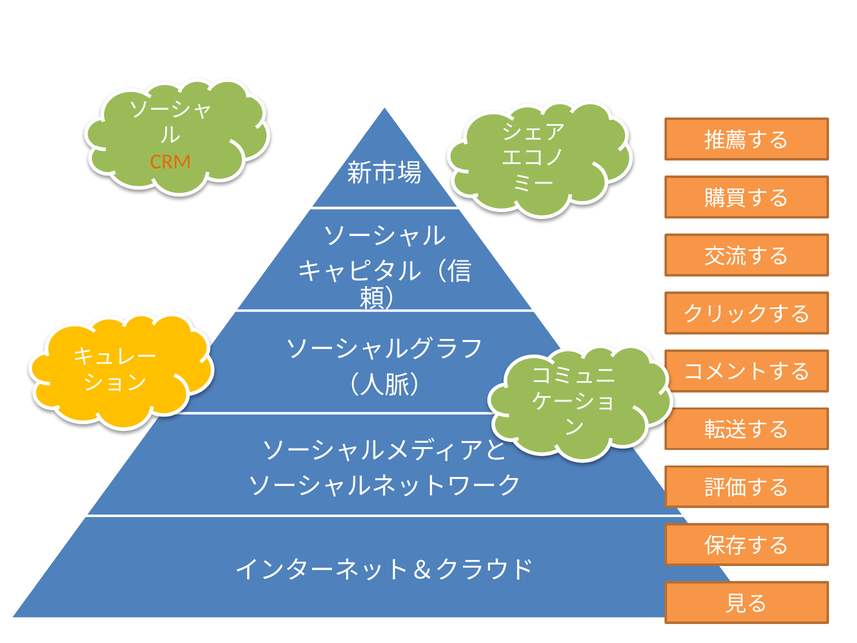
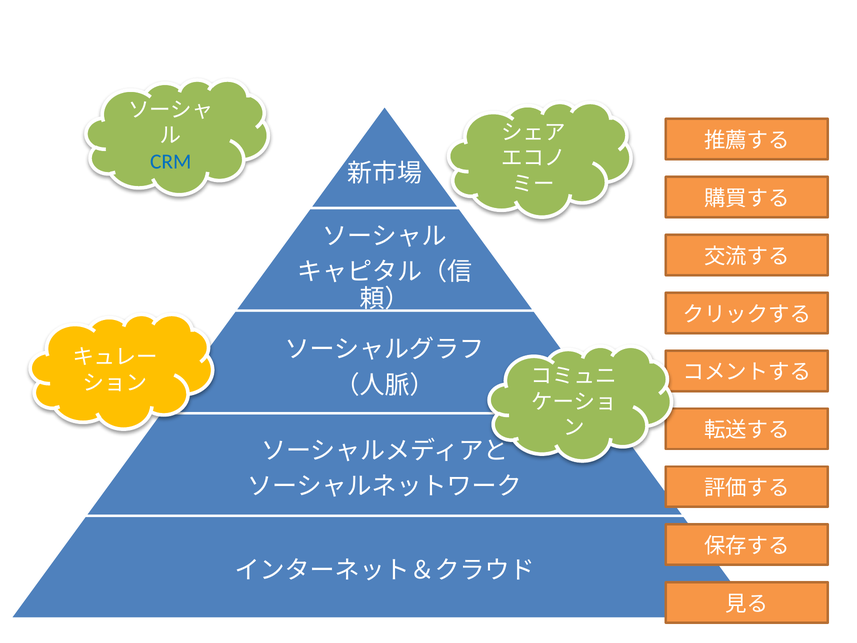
CRM colour: orange -> blue
